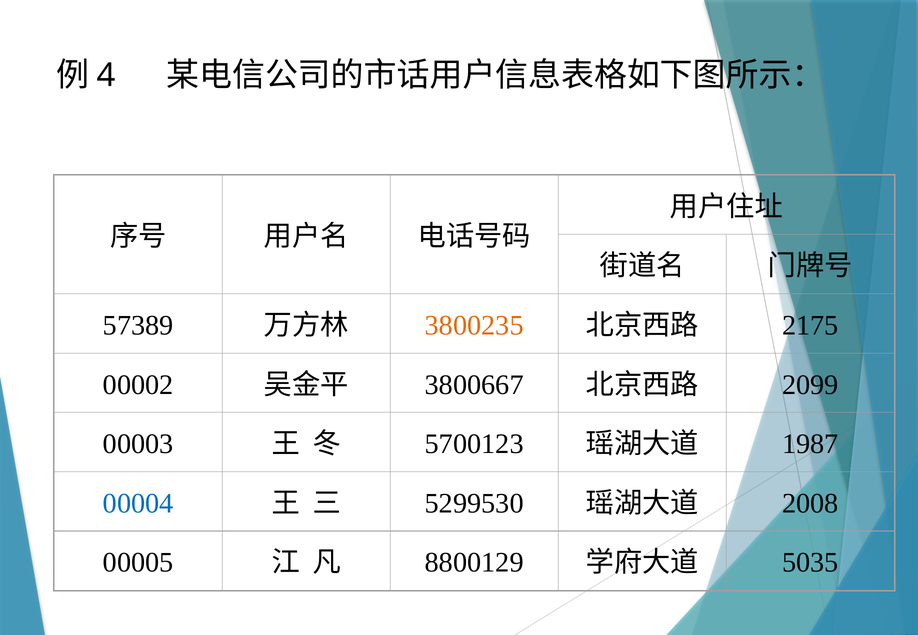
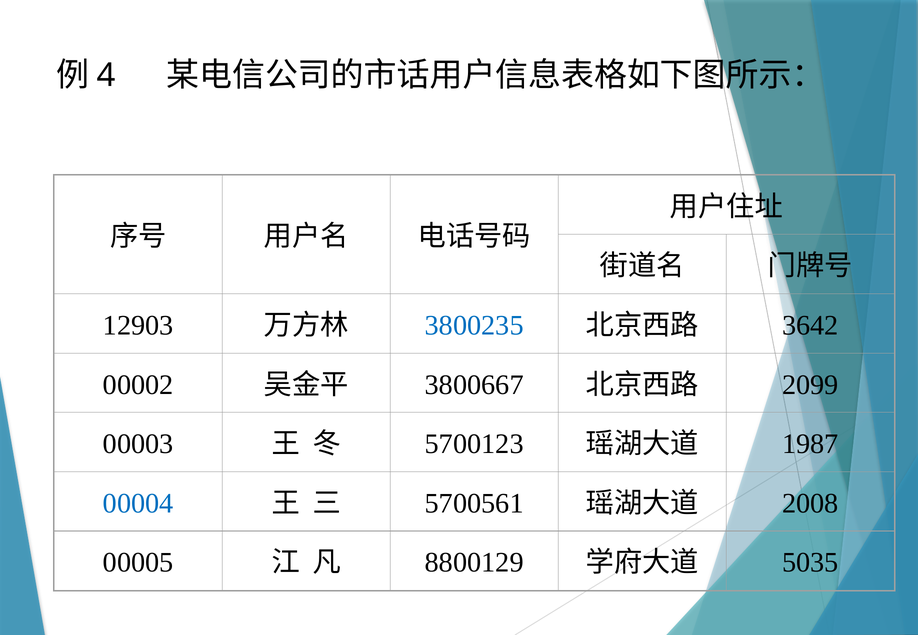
57389: 57389 -> 12903
3800235 colour: orange -> blue
2175: 2175 -> 3642
5299530: 5299530 -> 5700561
